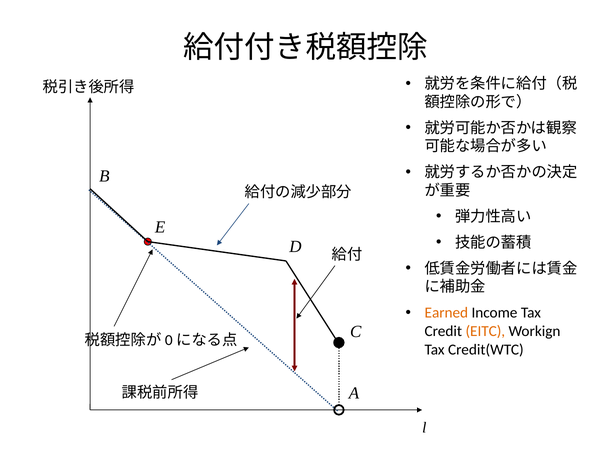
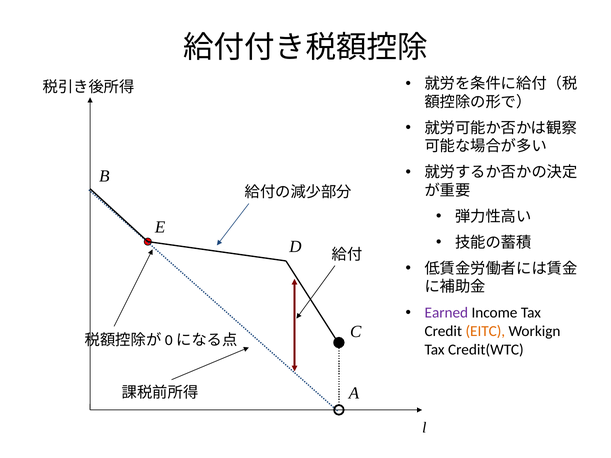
Earned colour: orange -> purple
